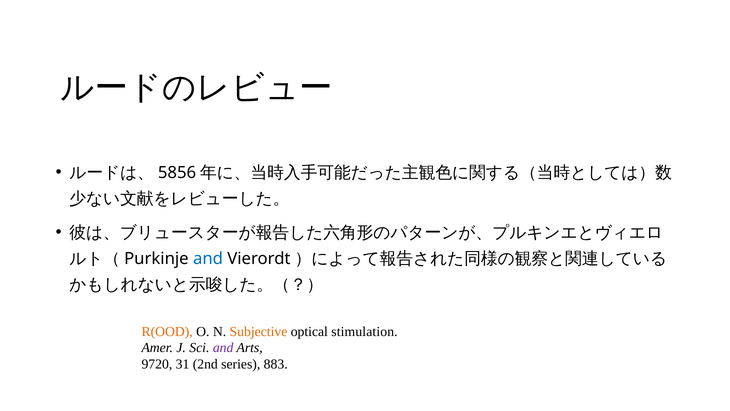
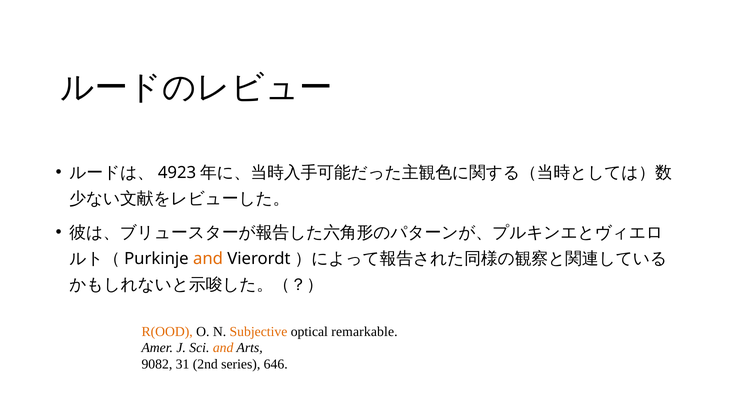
5856: 5856 -> 4923
and at (208, 258) colour: blue -> orange
stimulation: stimulation -> remarkable
and at (223, 348) colour: purple -> orange
9720: 9720 -> 9082
883: 883 -> 646
